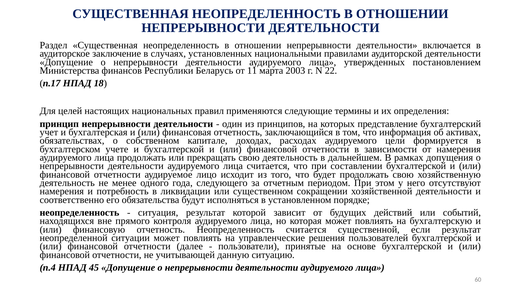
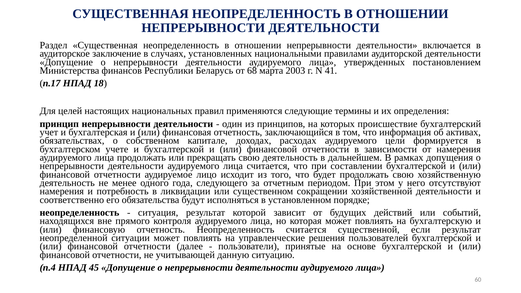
11: 11 -> 68
22: 22 -> 41
представление: представление -> происшествие
